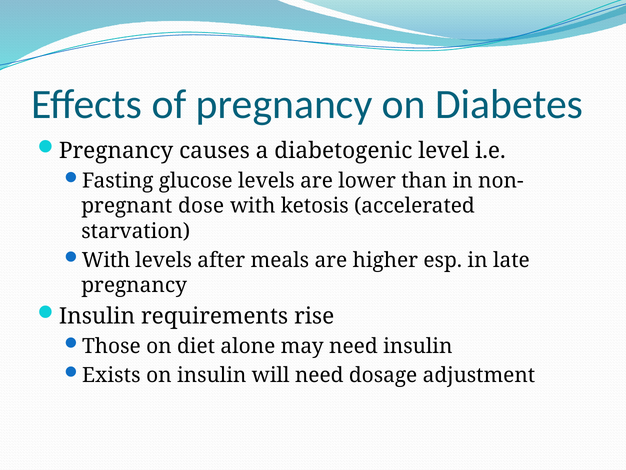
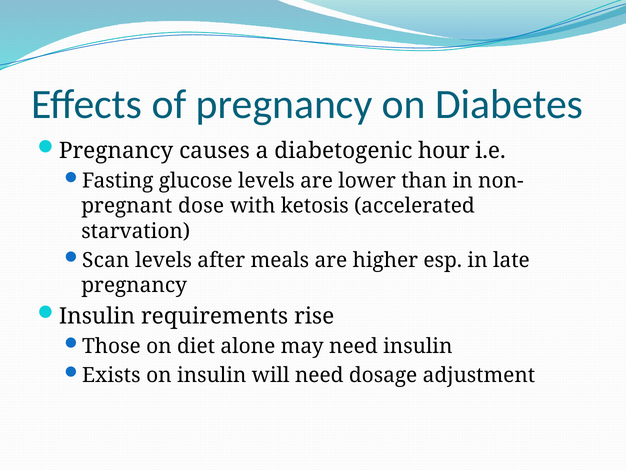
level: level -> hour
With at (106, 260): With -> Scan
